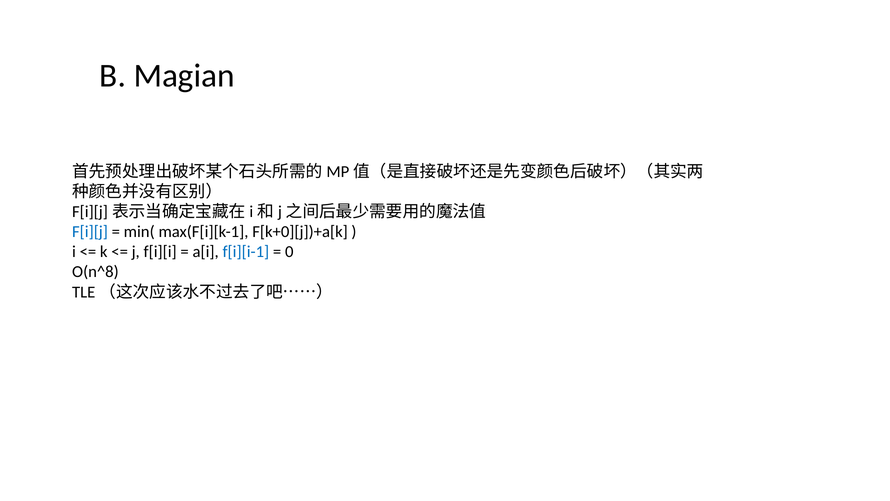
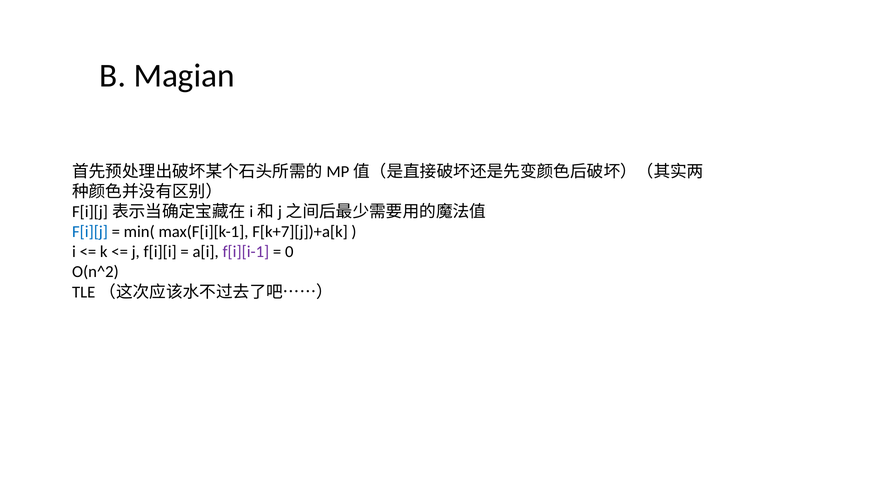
F[k+0][j])+a[k: F[k+0][j])+a[k -> F[k+7][j])+a[k
f[i][i-1 colour: blue -> purple
O(n^8: O(n^8 -> O(n^2
